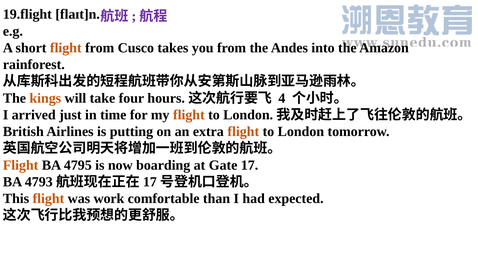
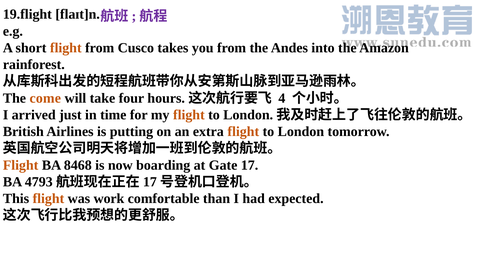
kings: kings -> come
4795: 4795 -> 8468
